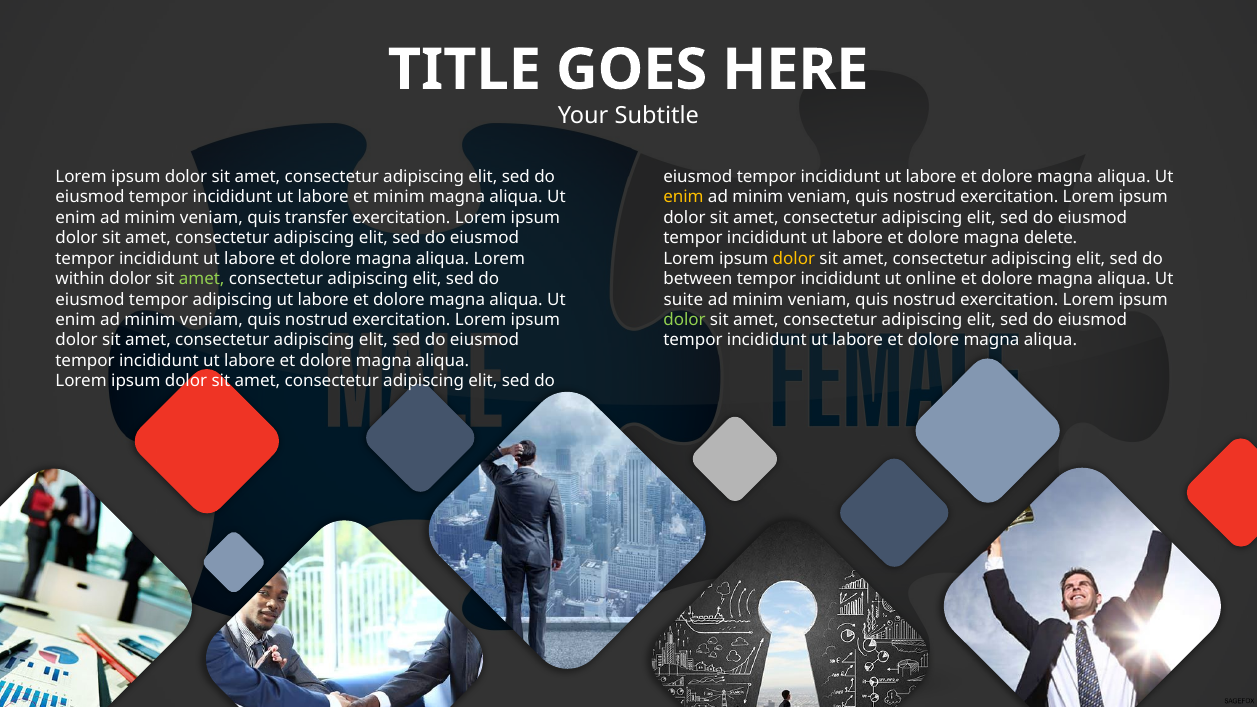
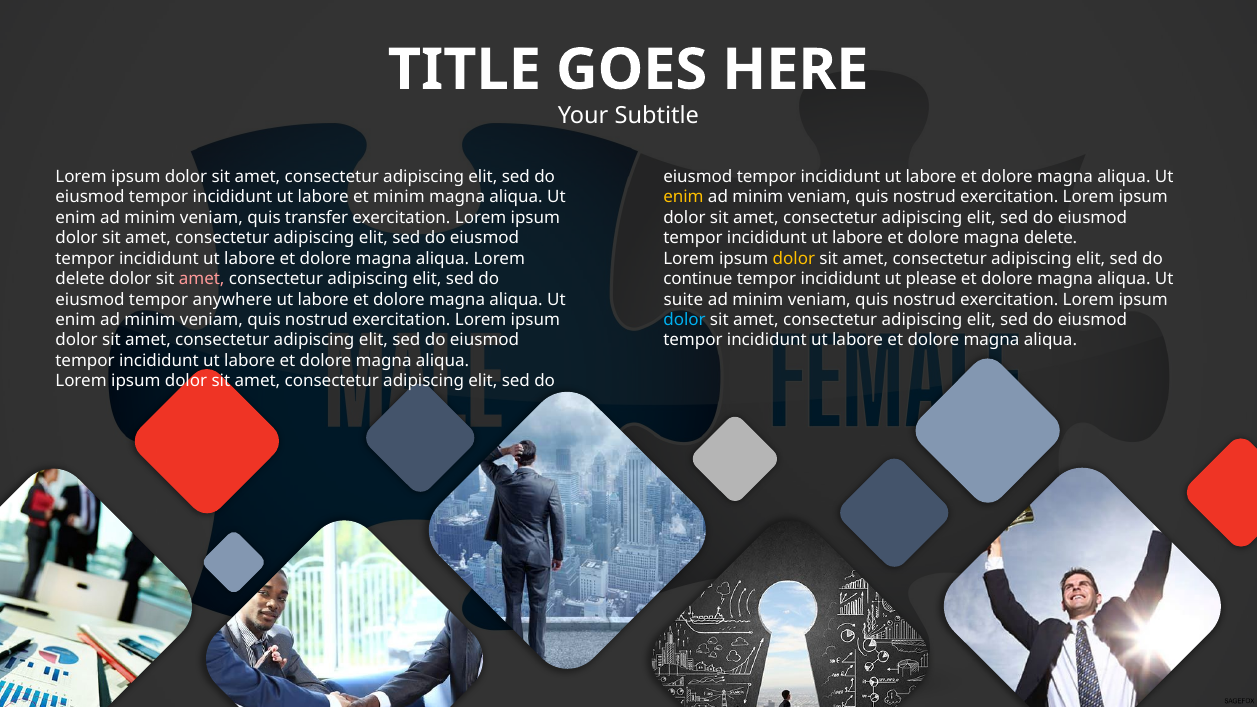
within at (80, 279): within -> delete
amet at (202, 279) colour: light green -> pink
between: between -> continue
online: online -> please
tempor adipiscing: adipiscing -> anywhere
dolor at (684, 320) colour: light green -> light blue
